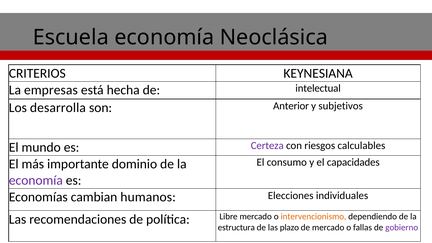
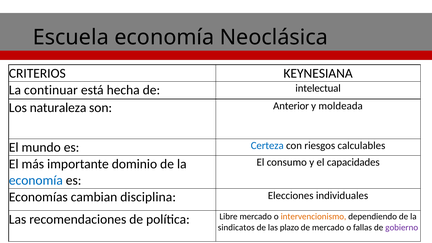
empresas: empresas -> continuar
desarrolla: desarrolla -> naturaleza
subjetivos: subjetivos -> moldeada
Certeza colour: purple -> blue
economía at (36, 180) colour: purple -> blue
humanos: humanos -> disciplina
estructura: estructura -> sindicatos
